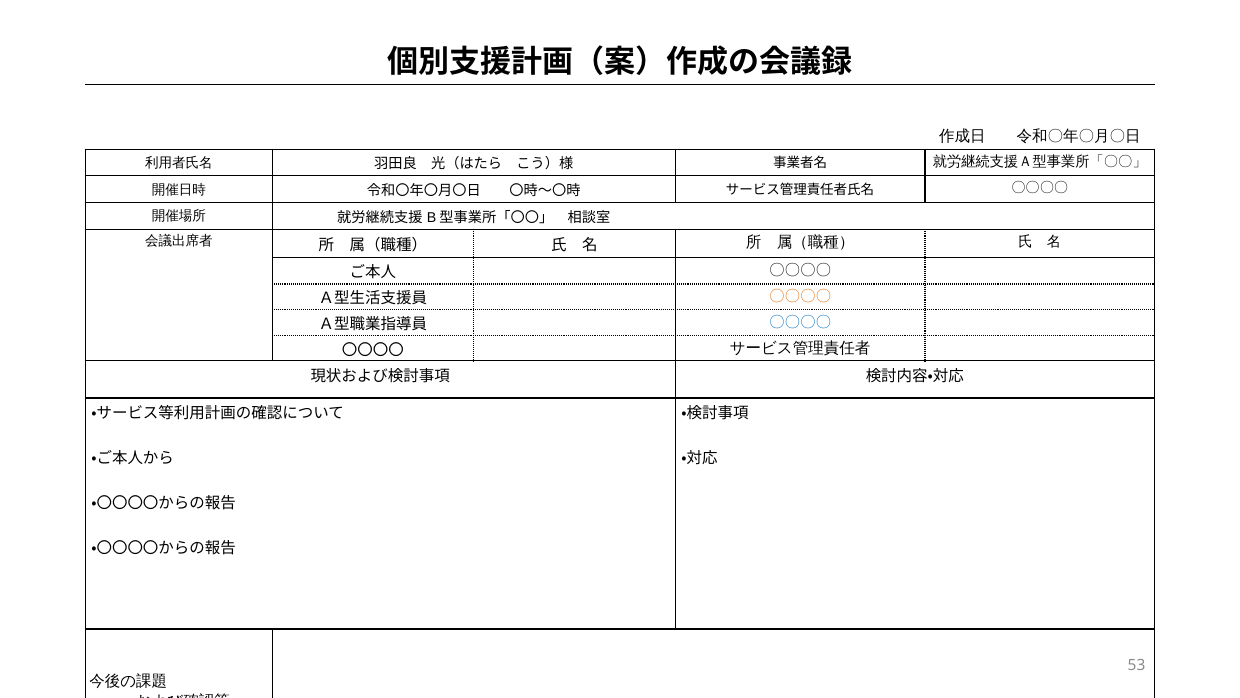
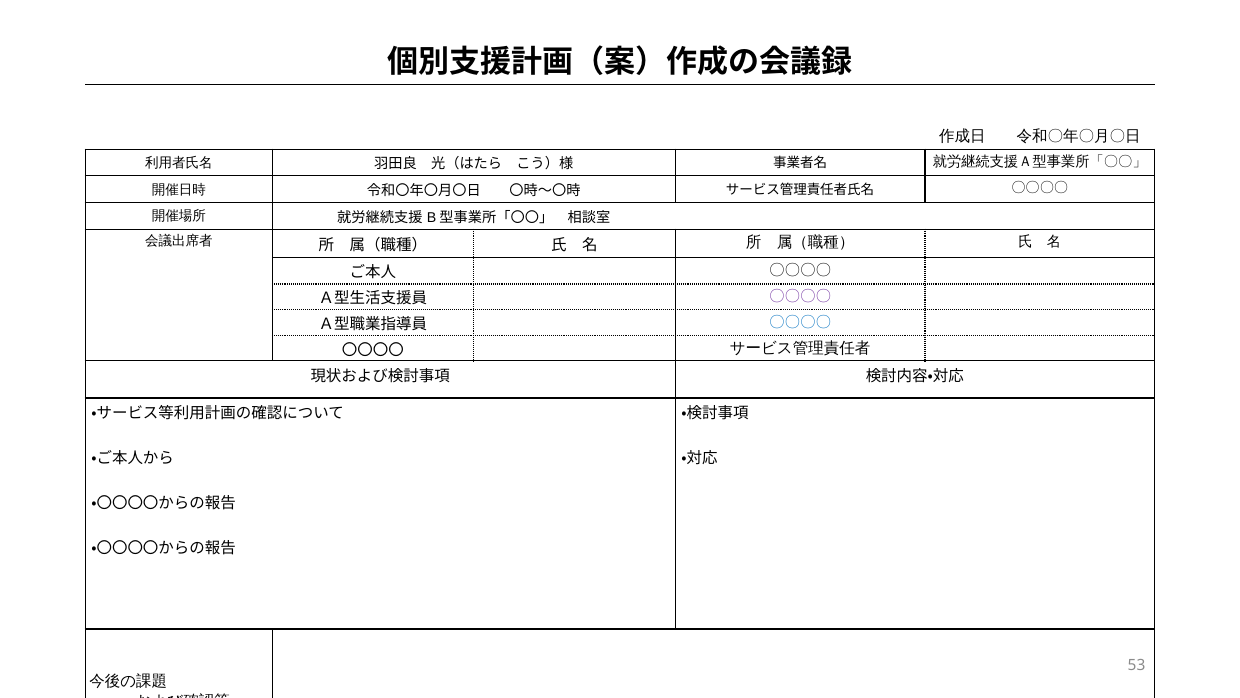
〇〇〇〇 at (800, 297) colour: orange -> purple
